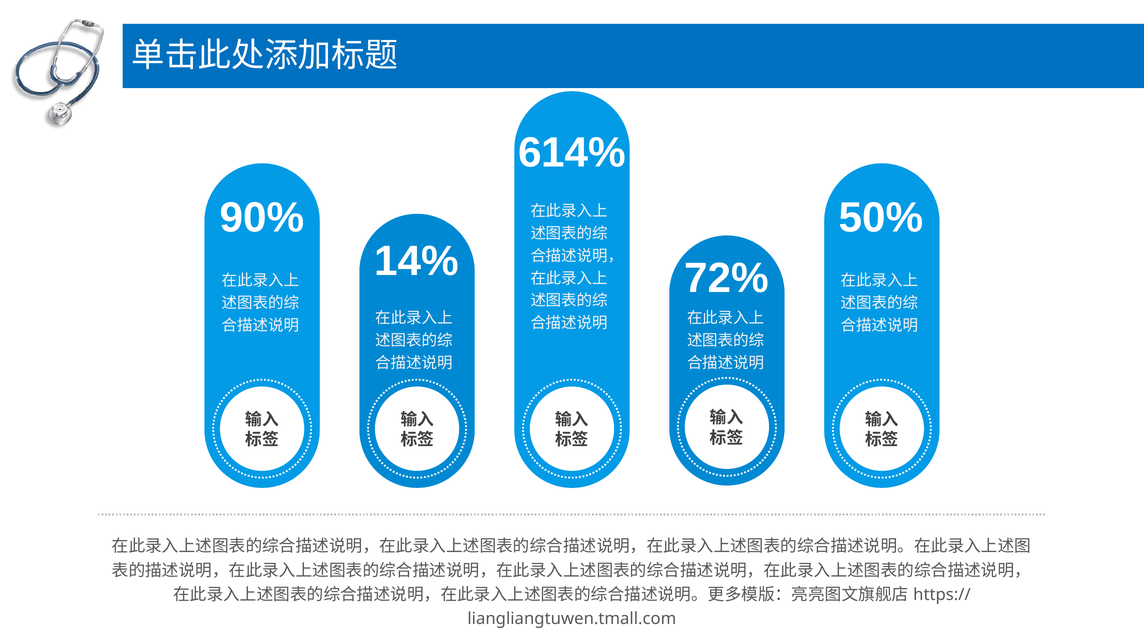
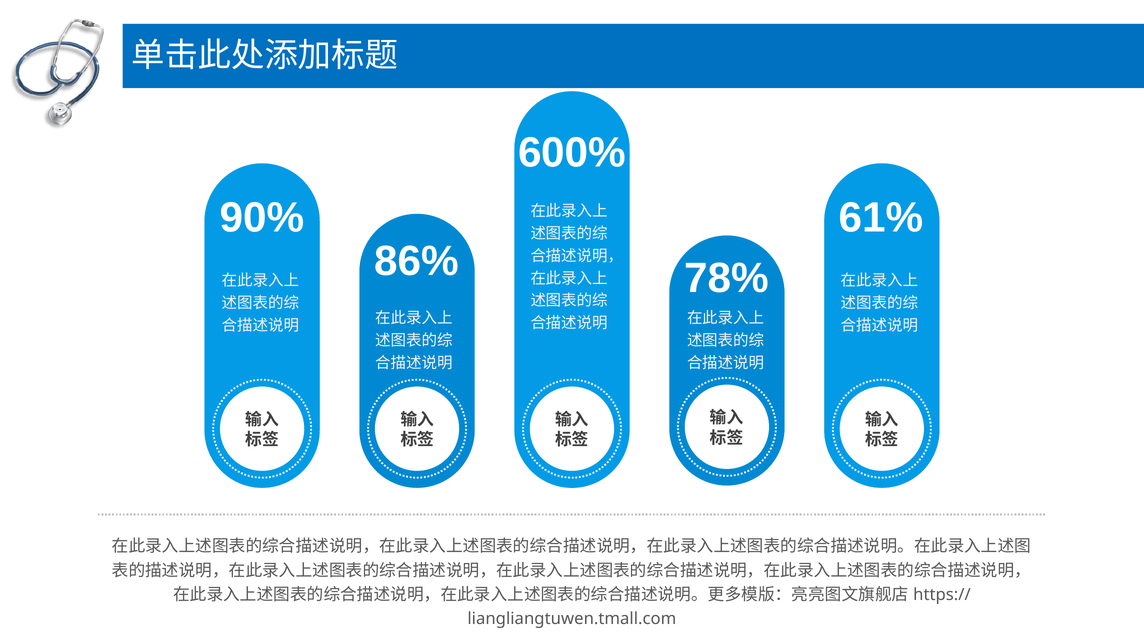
614%: 614% -> 600%
50%: 50% -> 61%
14%: 14% -> 86%
72%: 72% -> 78%
